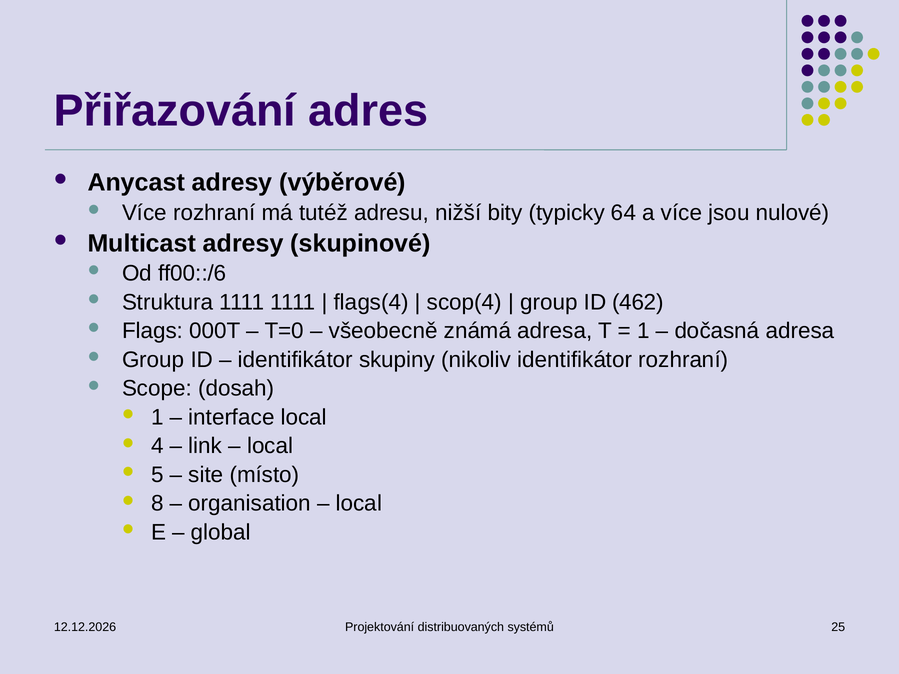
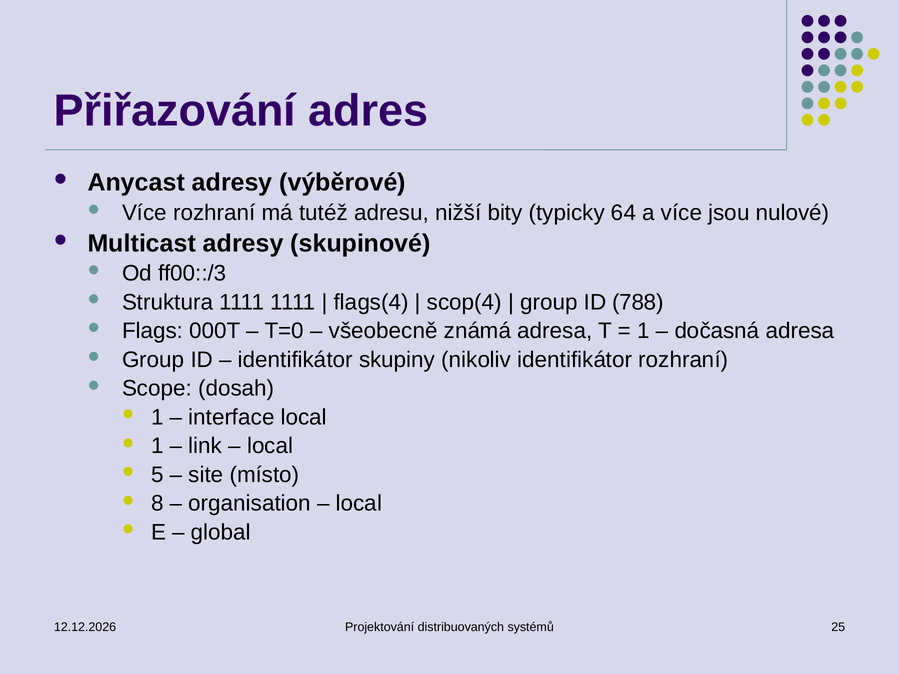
ff00::/6: ff00::/6 -> ff00::/3
462: 462 -> 788
4 at (157, 446): 4 -> 1
